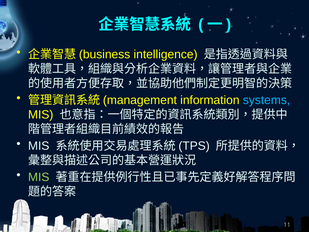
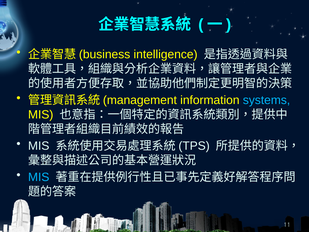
MIS at (39, 177) colour: light green -> light blue
